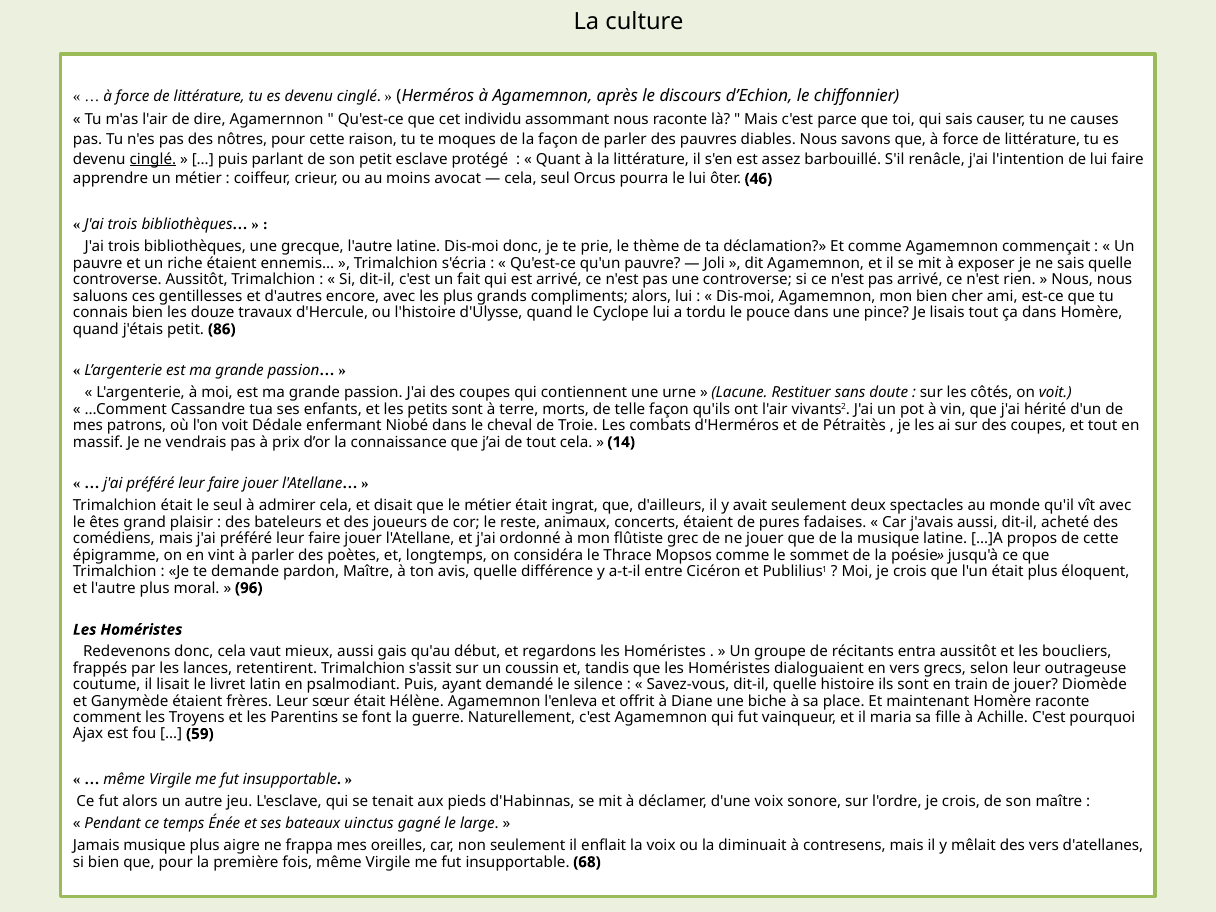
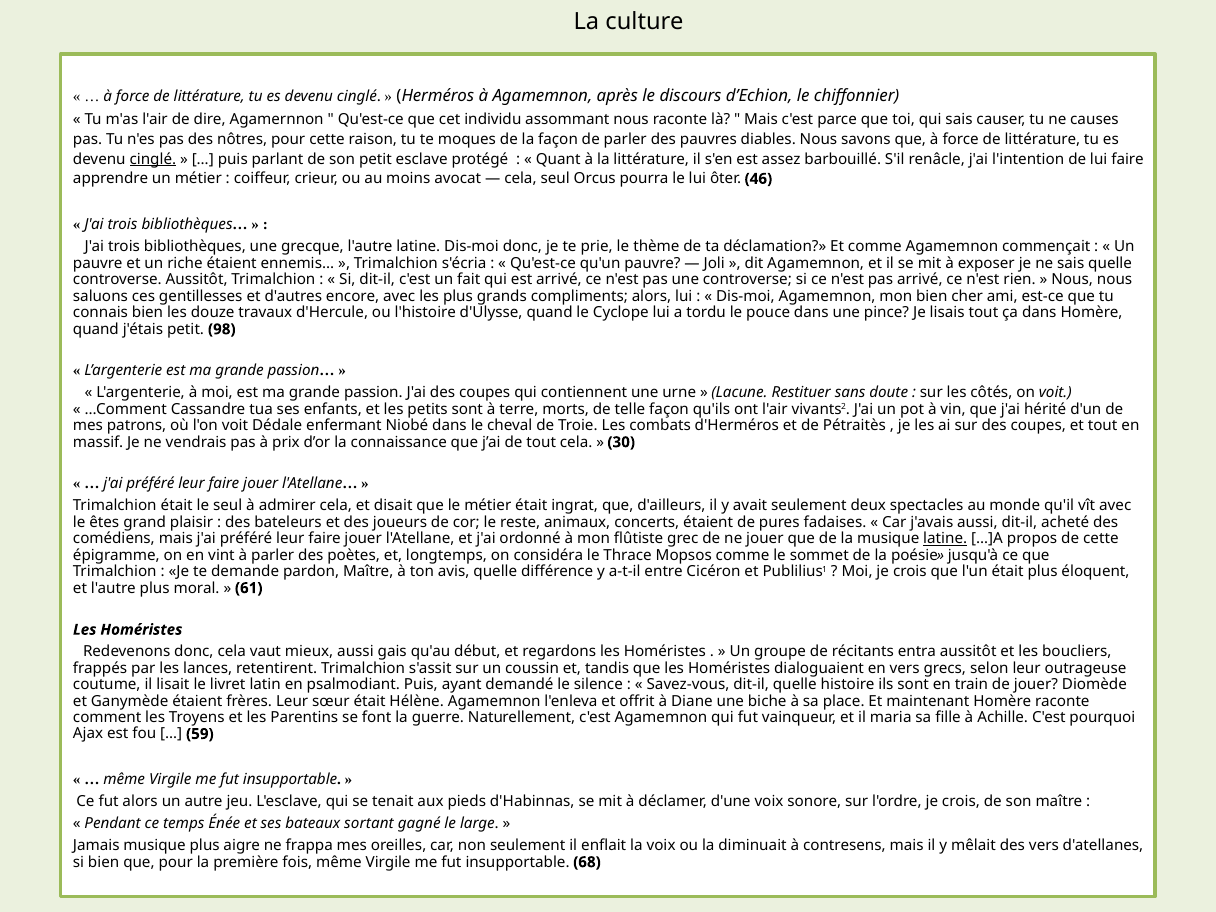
86: 86 -> 98
14: 14 -> 30
latine at (945, 539) underline: none -> present
96: 96 -> 61
uinctus: uinctus -> sortant
